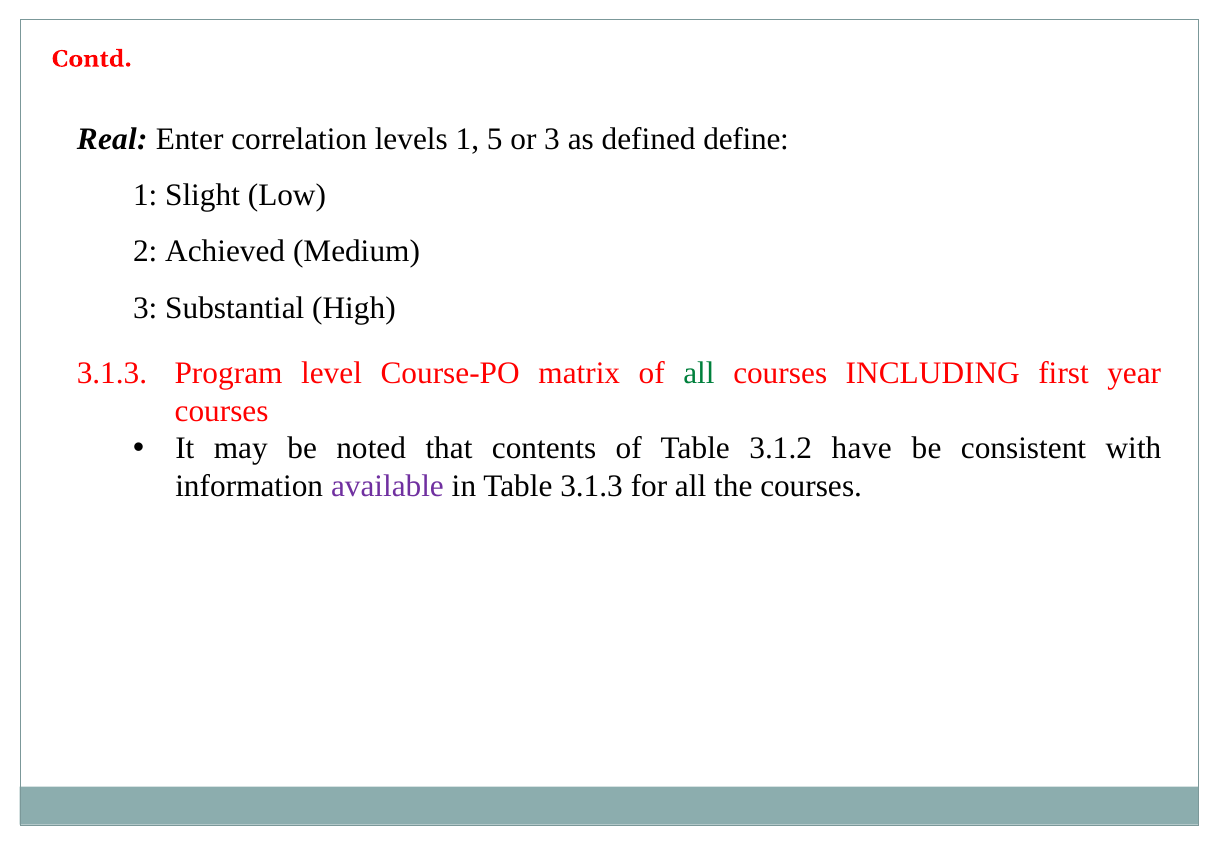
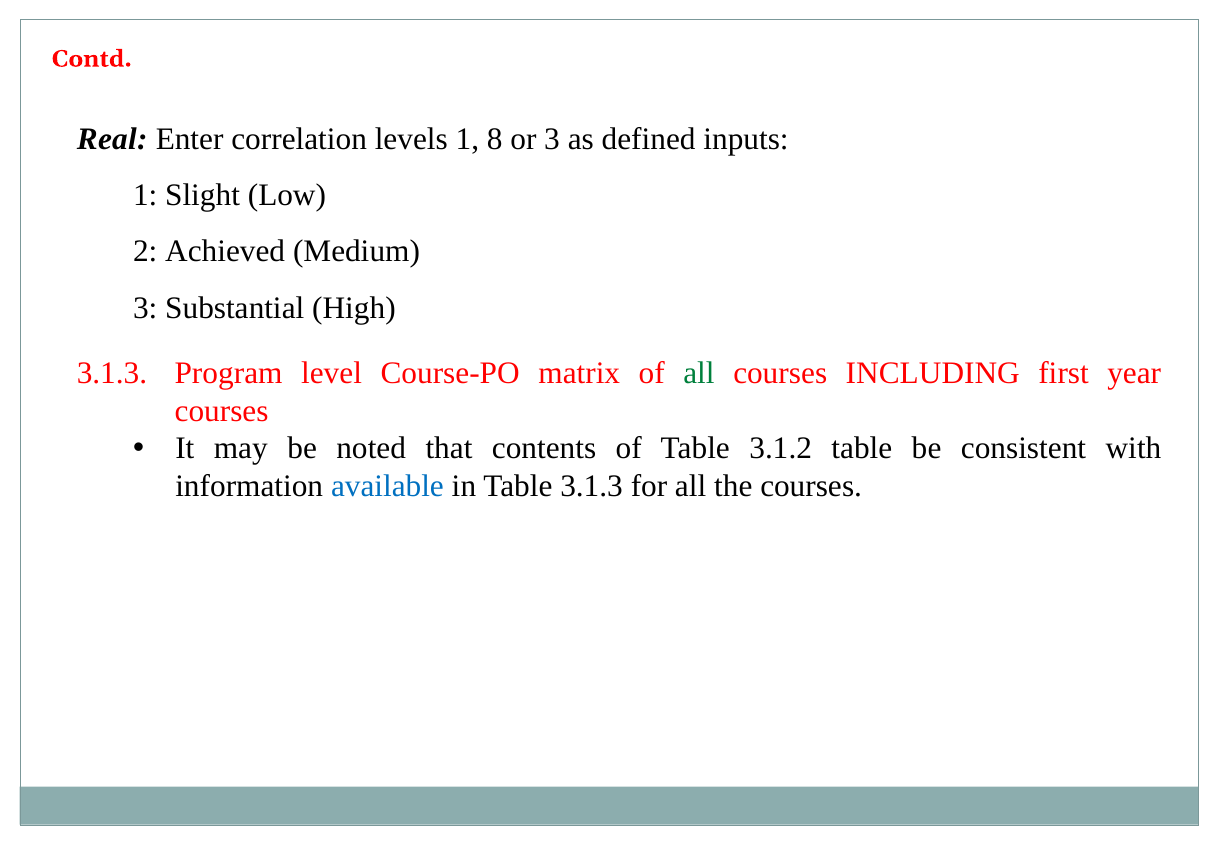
5: 5 -> 8
define: define -> inputs
3.1.2 have: have -> table
available colour: purple -> blue
